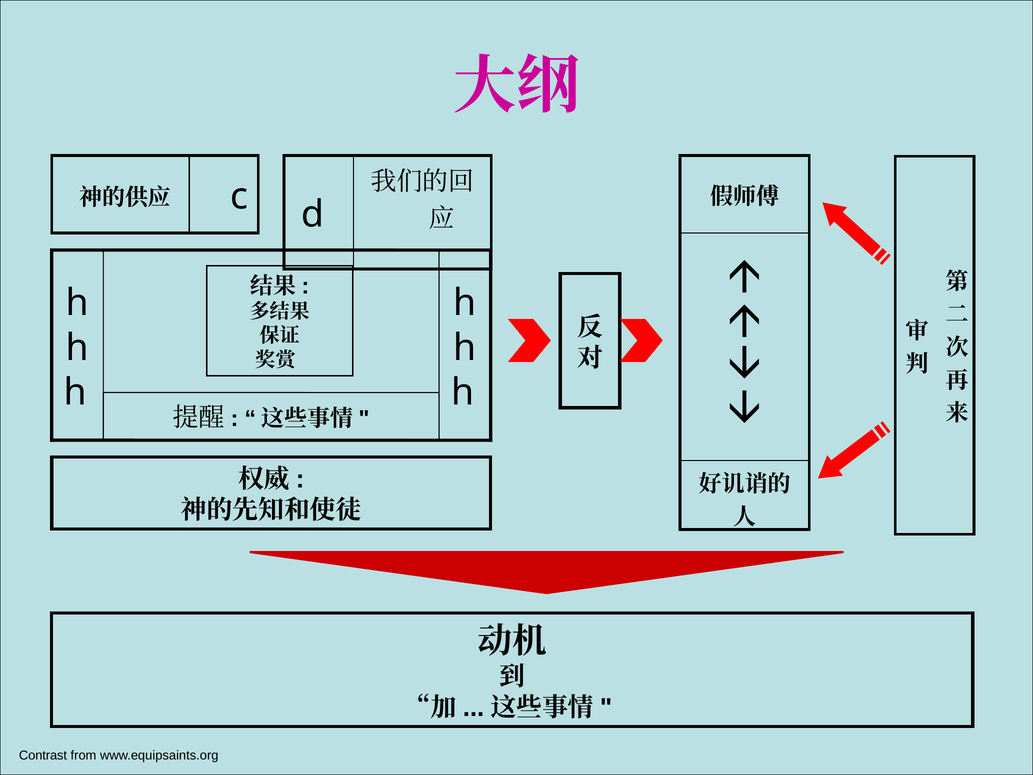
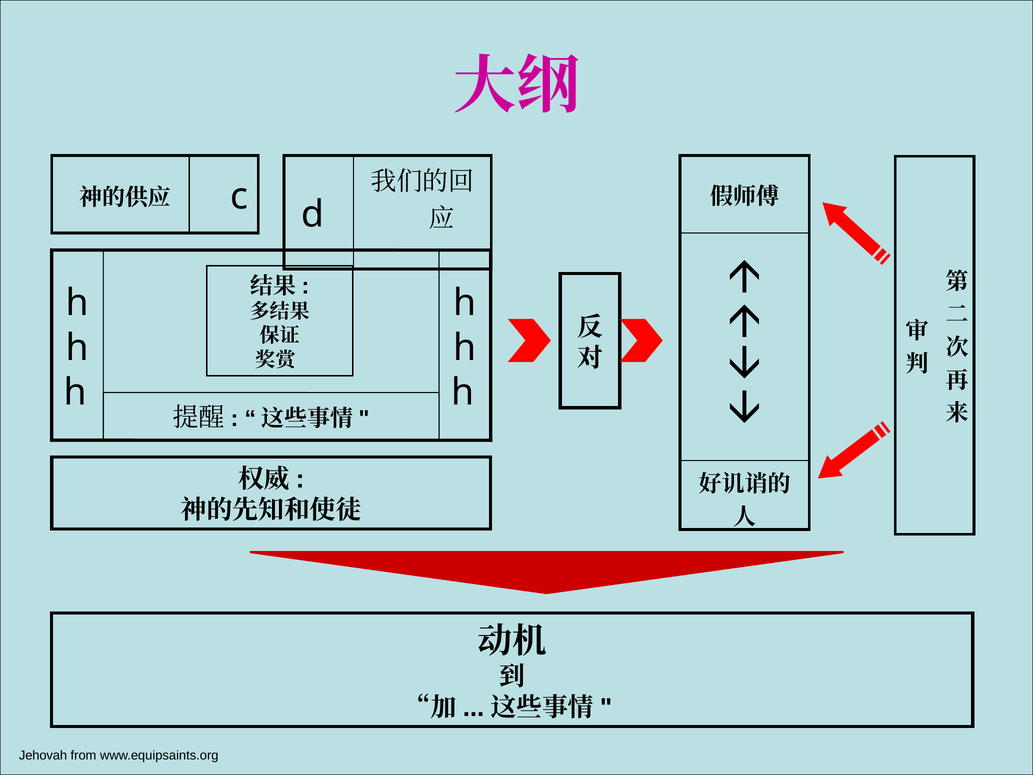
Contrast: Contrast -> Jehovah
